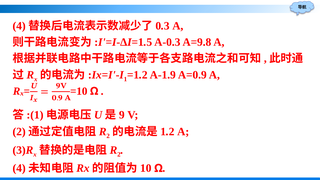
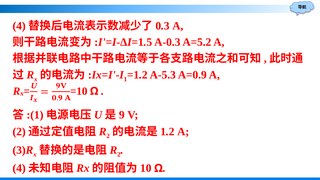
A=9.8: A=9.8 -> A=5.2
A-1.9: A-1.9 -> A-5.3
